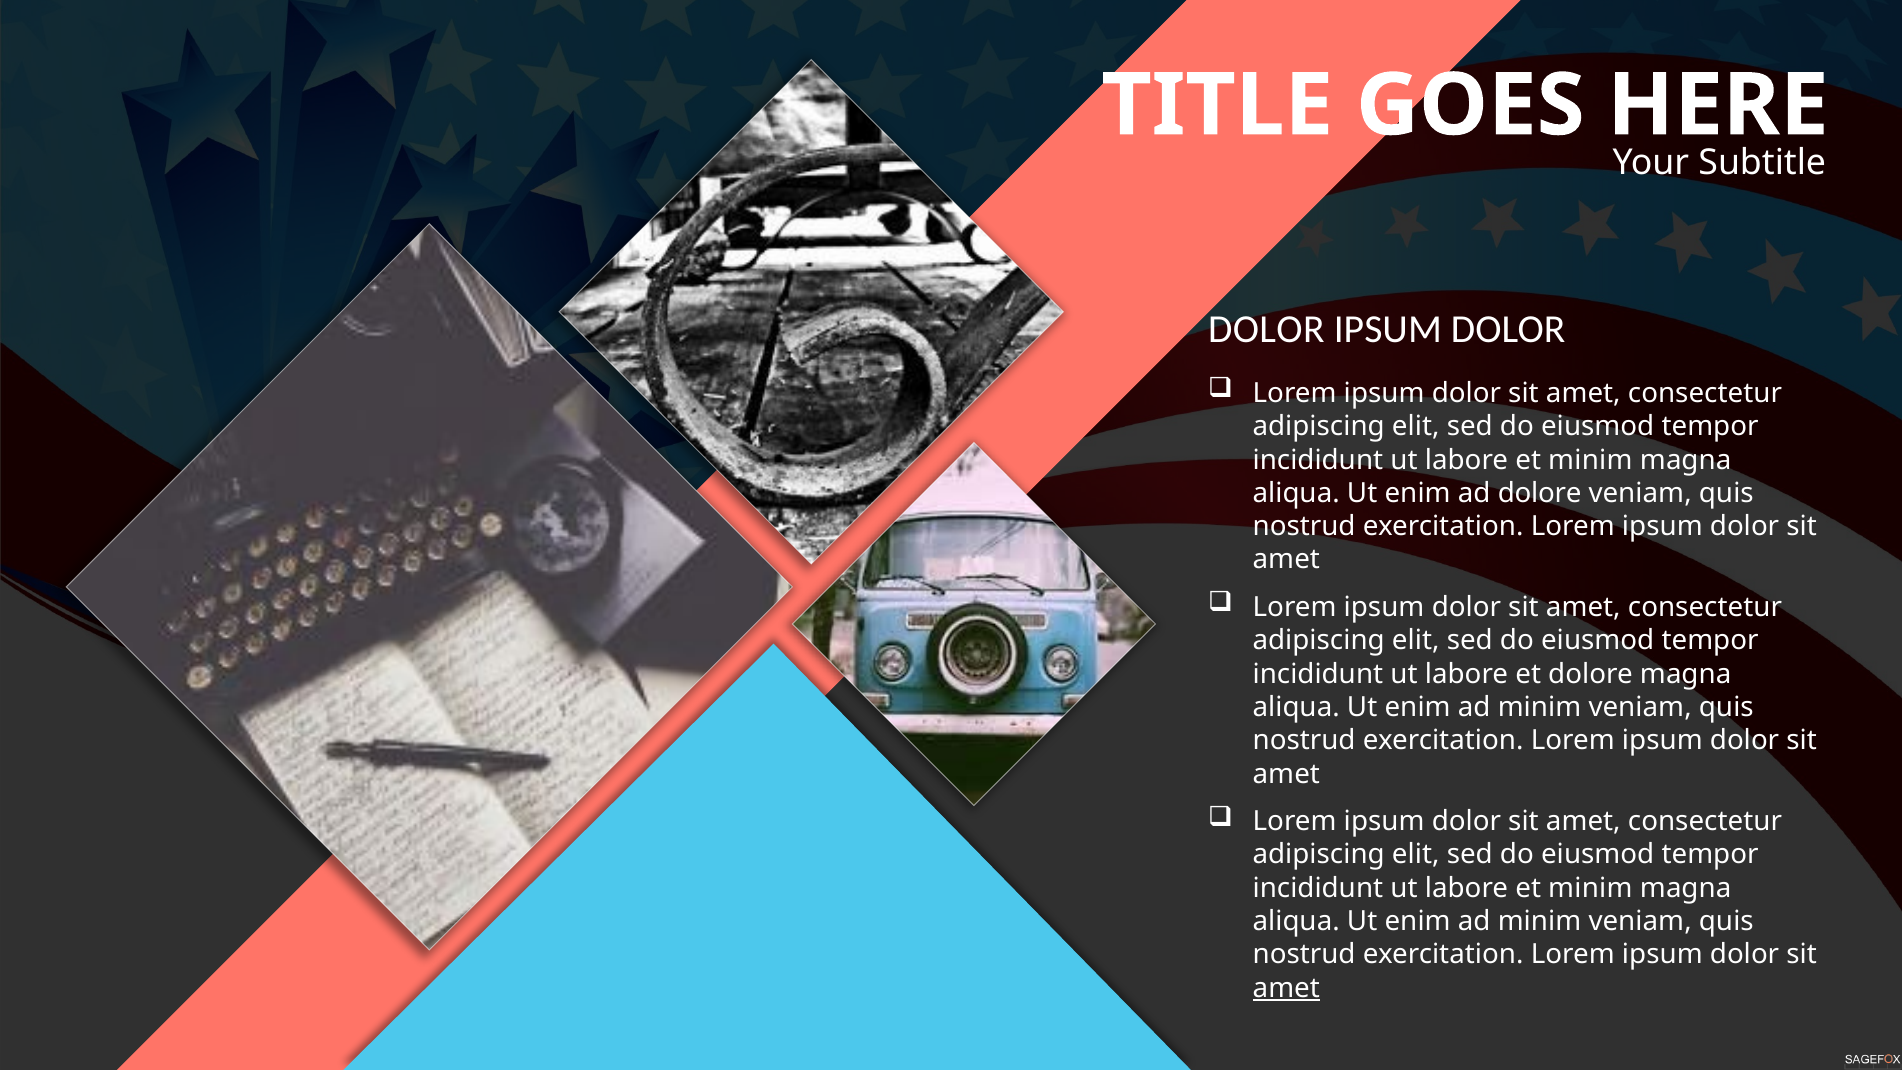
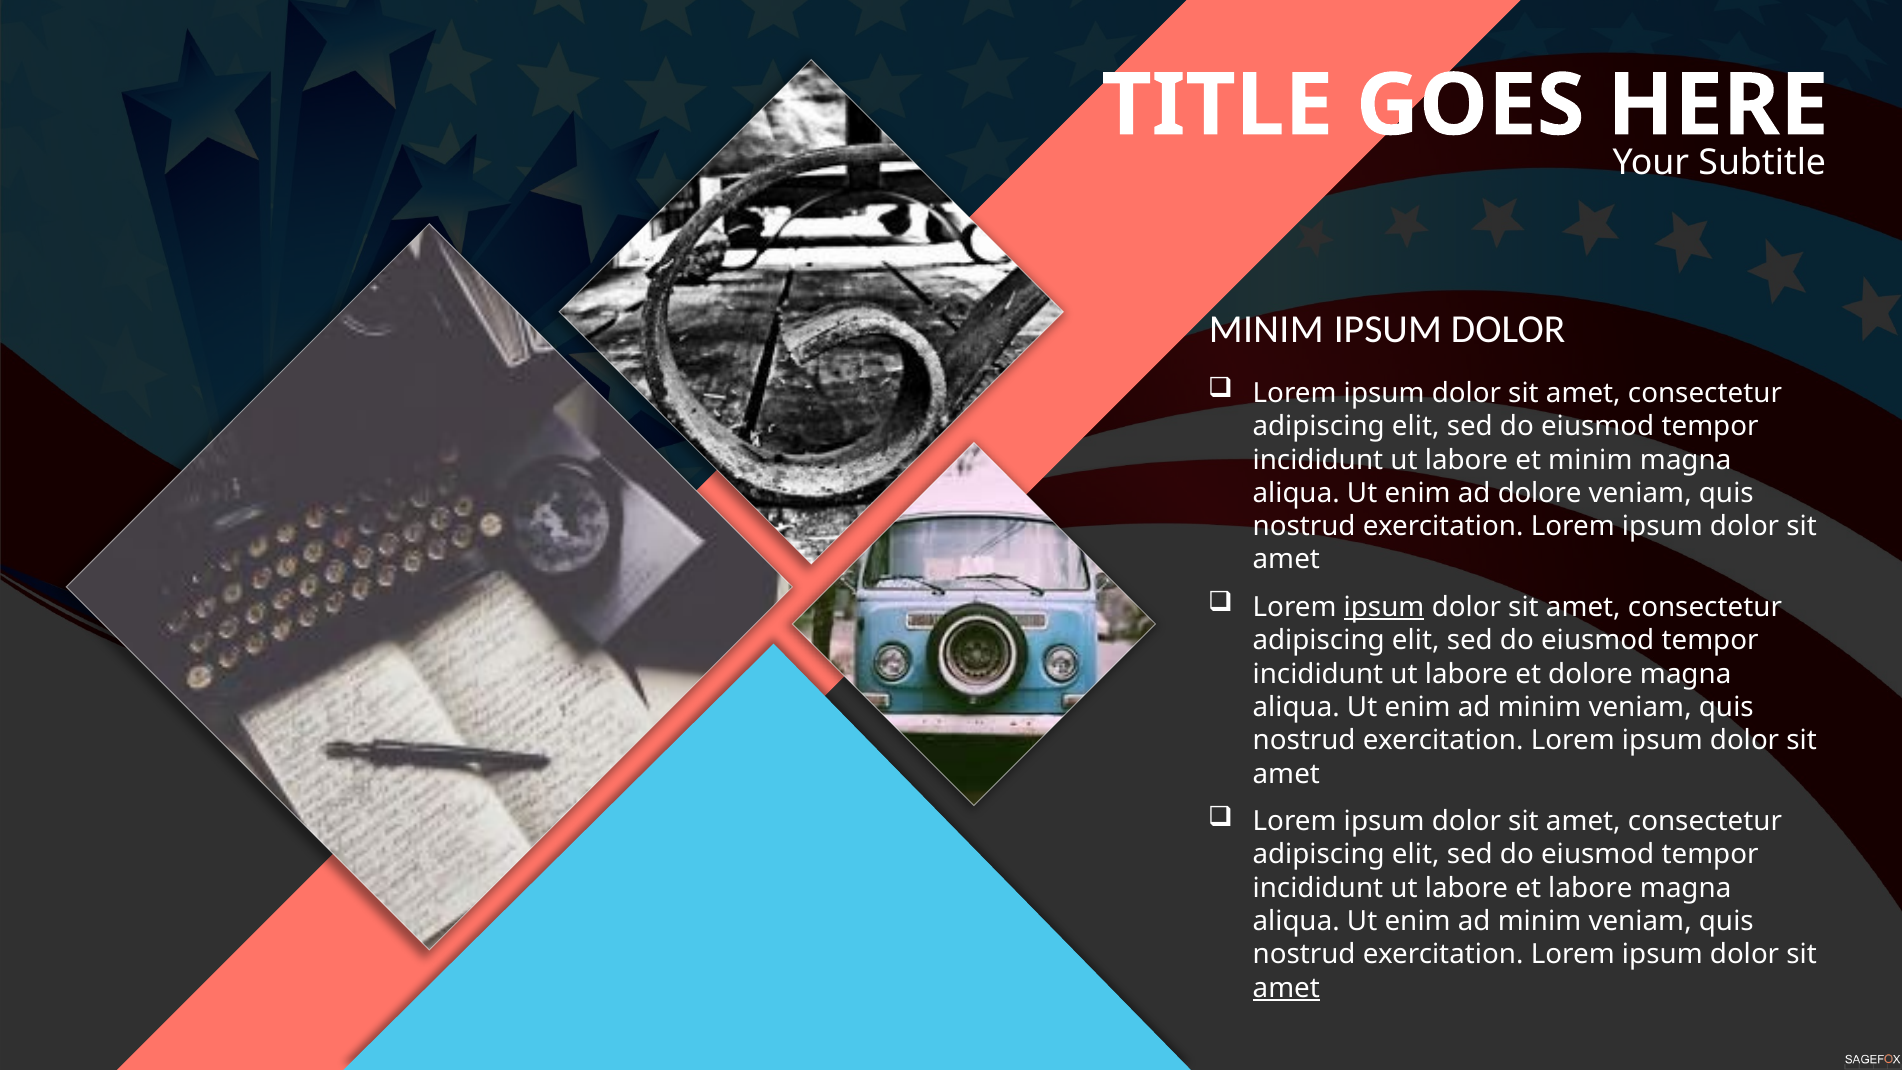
DOLOR at (1266, 330): DOLOR -> MINIM
ipsum at (1384, 607) underline: none -> present
minim at (1590, 888): minim -> labore
